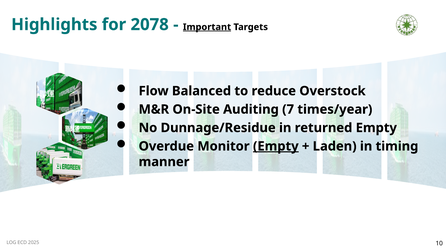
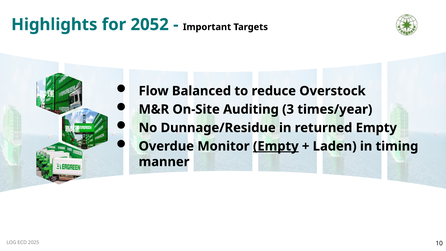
2078: 2078 -> 2052
Important underline: present -> none
7: 7 -> 3
